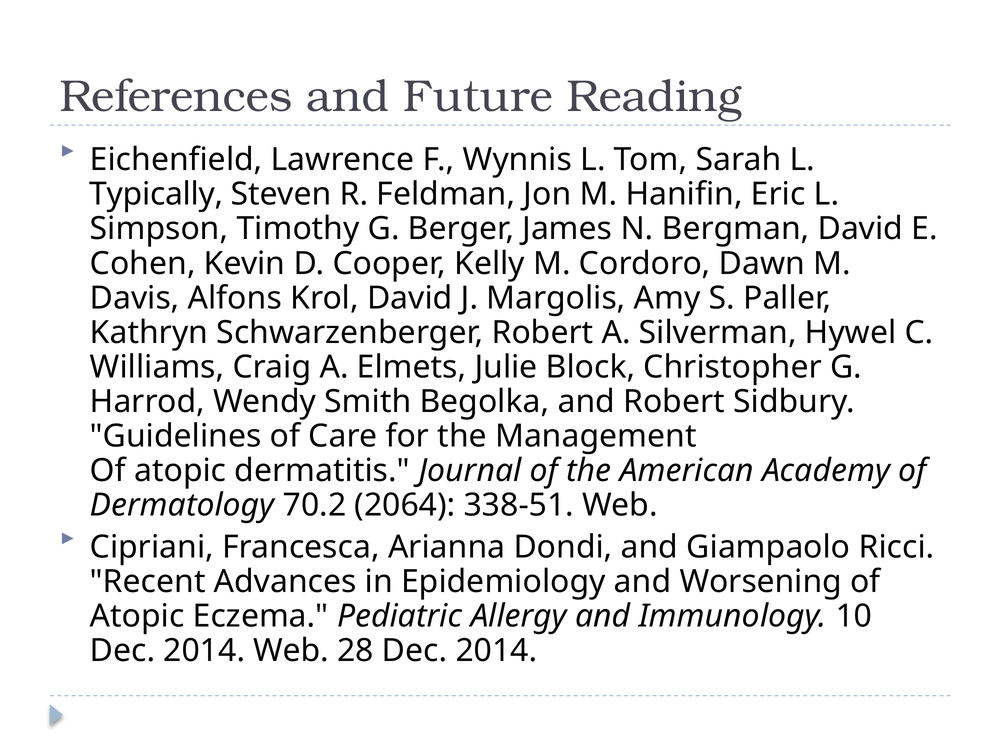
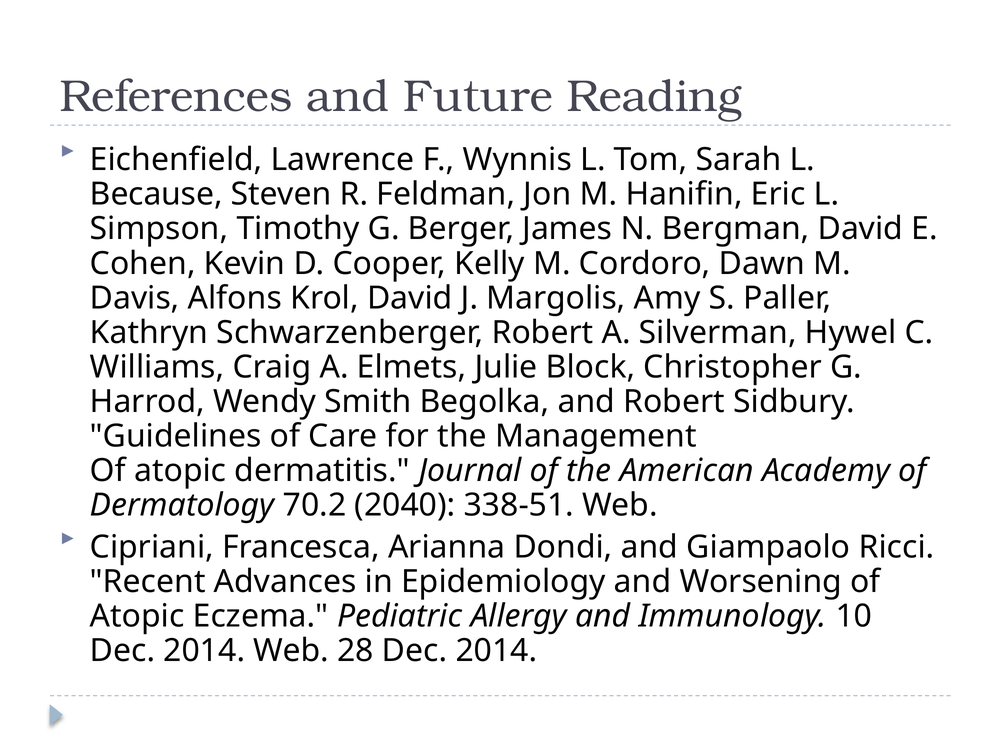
Typically: Typically -> Because
2064: 2064 -> 2040
